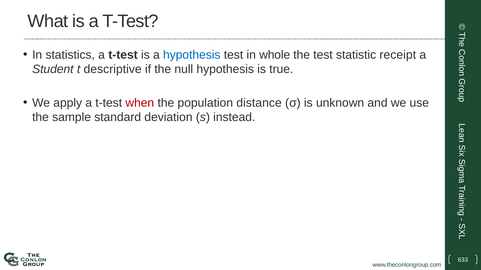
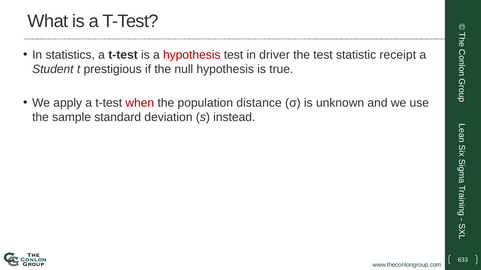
hypothesis at (192, 55) colour: blue -> red
whole: whole -> driver
descriptive: descriptive -> prestigious
